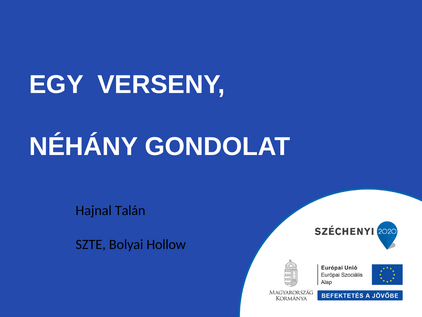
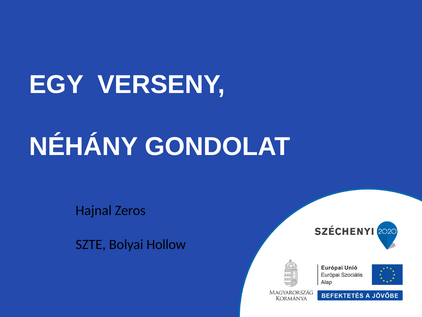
Talán: Talán -> Zeros
